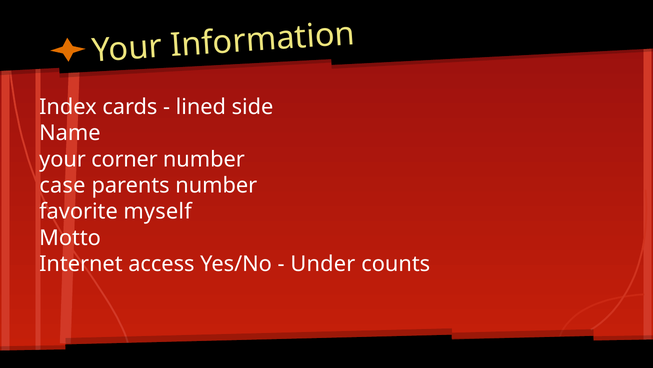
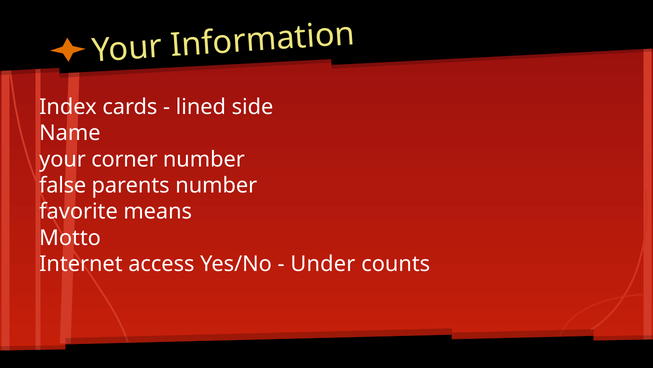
case: case -> false
myself: myself -> means
